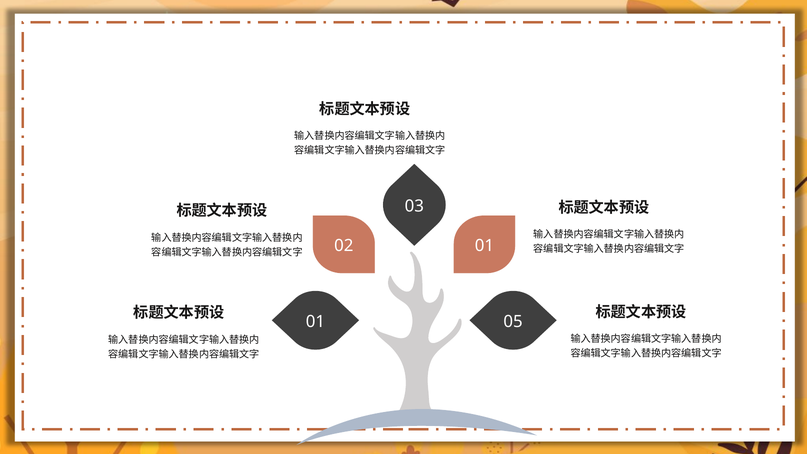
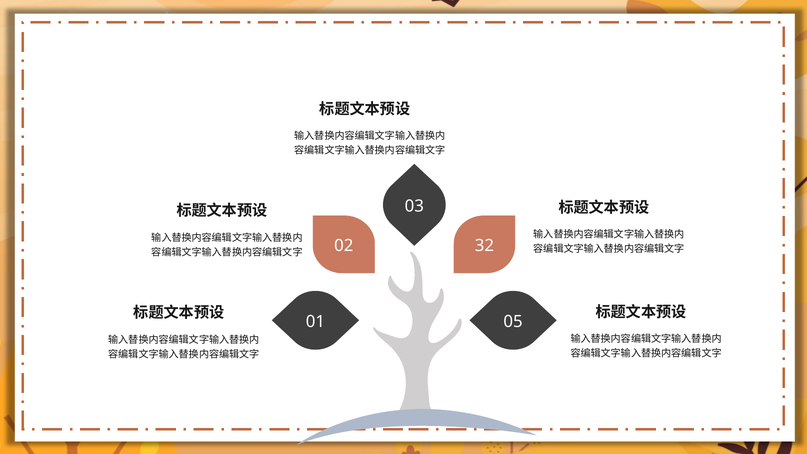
02 01: 01 -> 32
